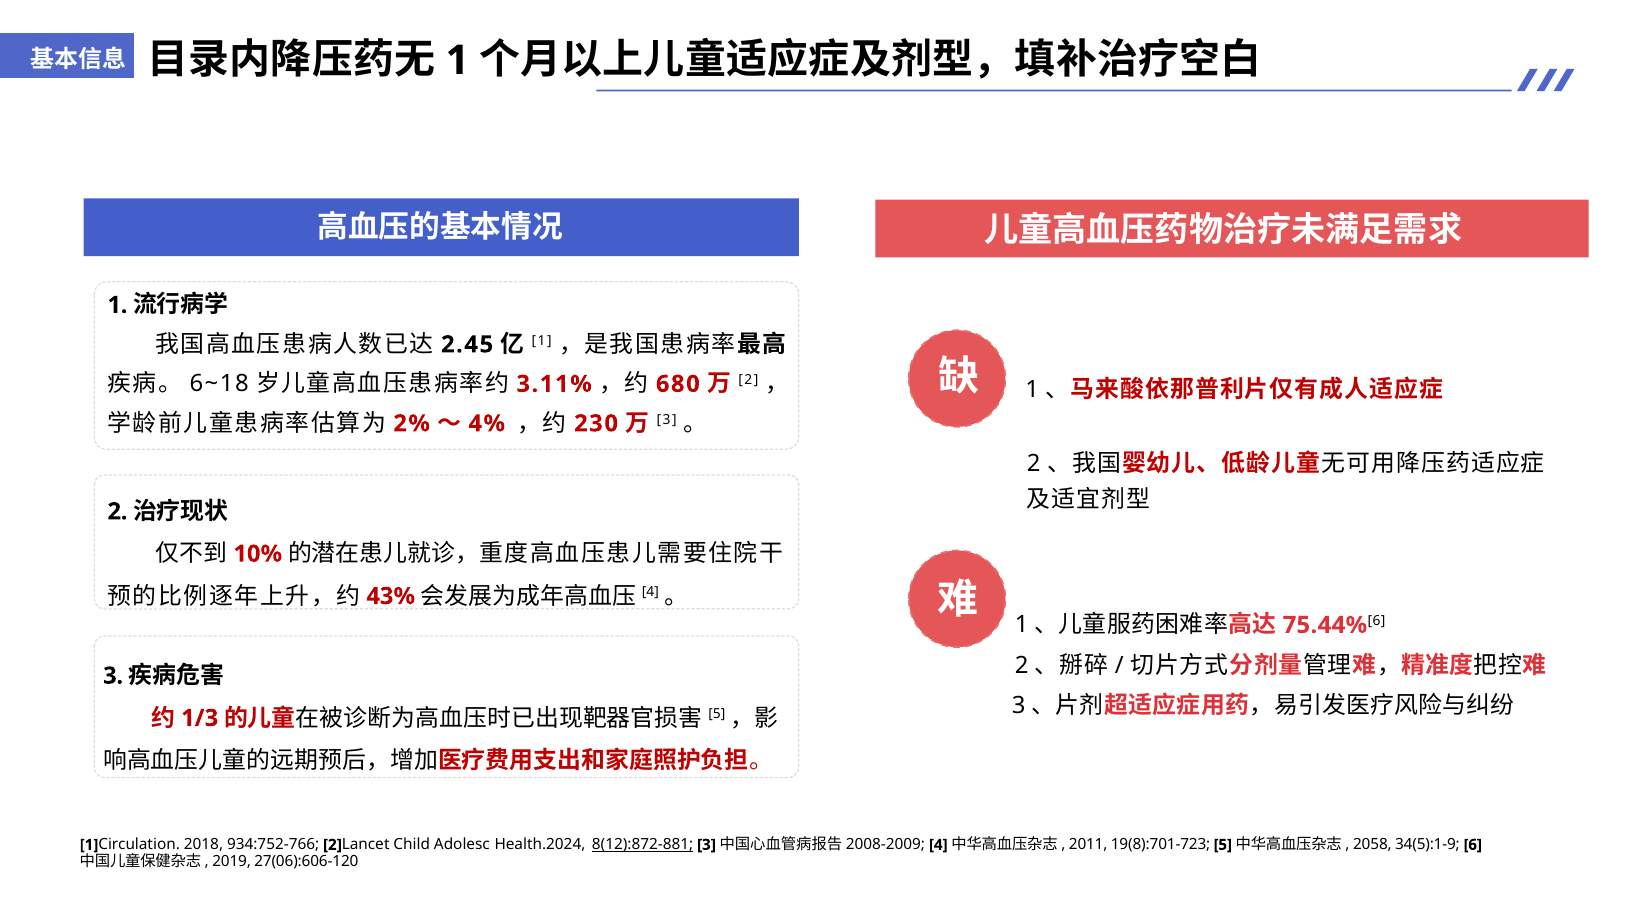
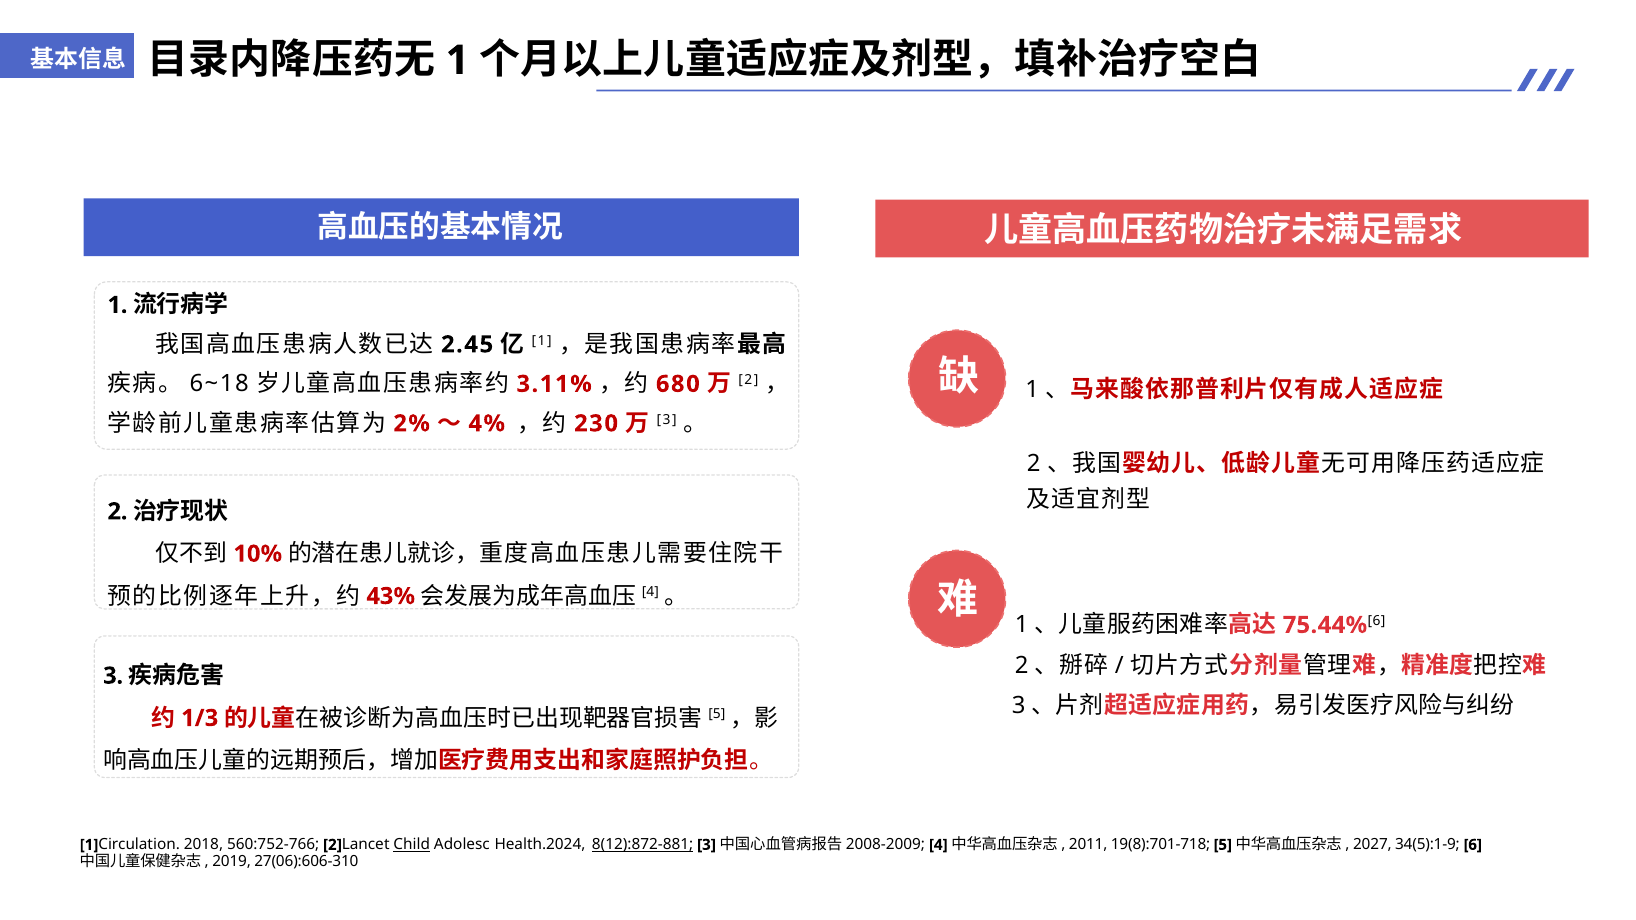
934:752-766: 934:752-766 -> 560:752-766
Child underline: none -> present
19(8):701-723: 19(8):701-723 -> 19(8):701-718
2058: 2058 -> 2027
27(06):606-120: 27(06):606-120 -> 27(06):606-310
